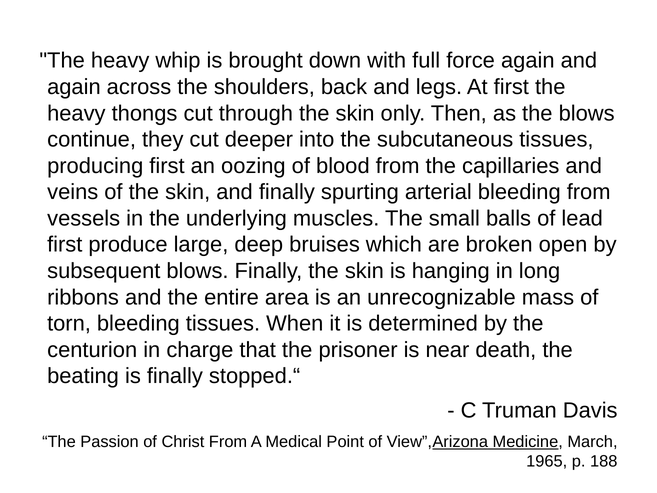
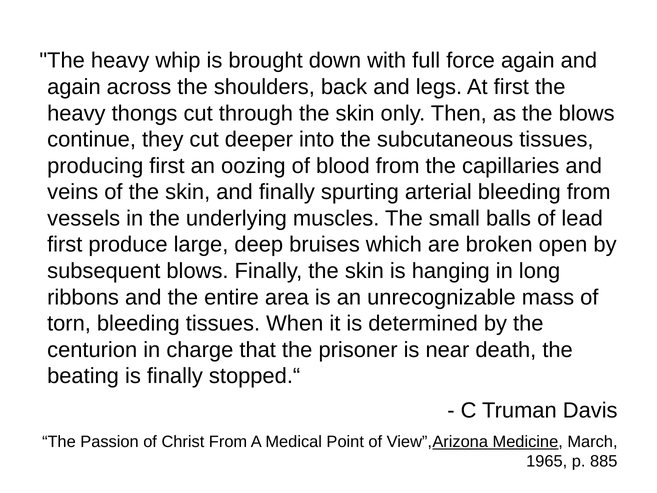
188: 188 -> 885
